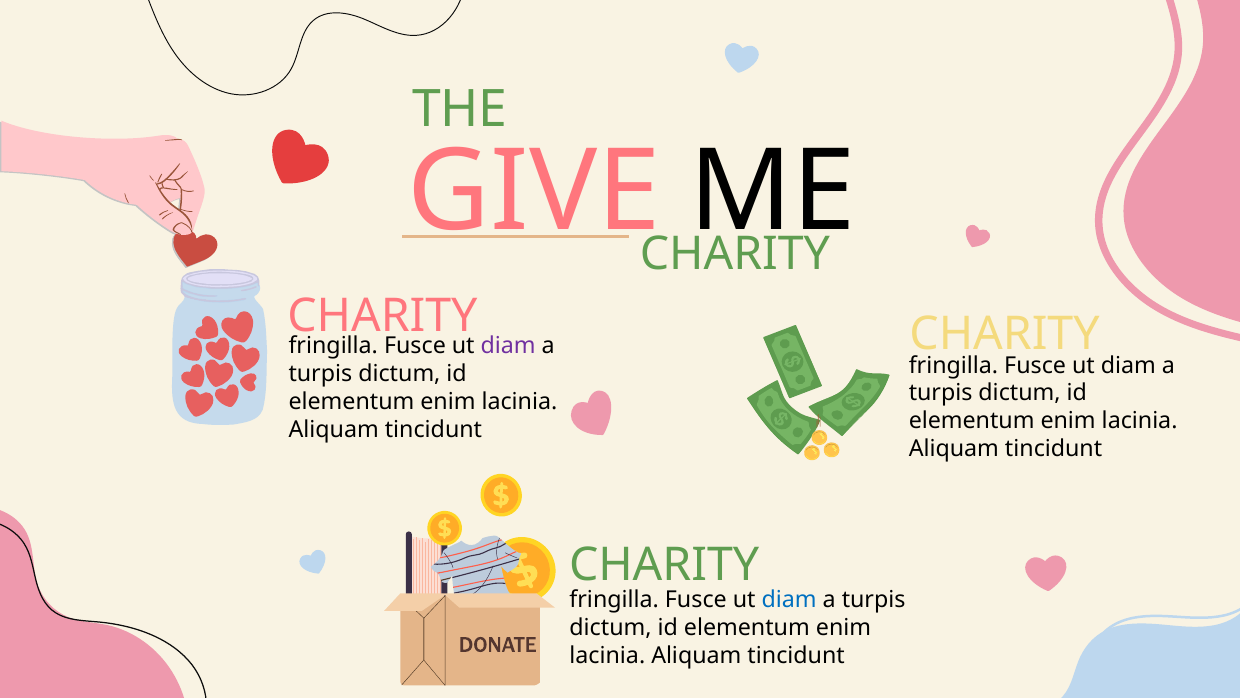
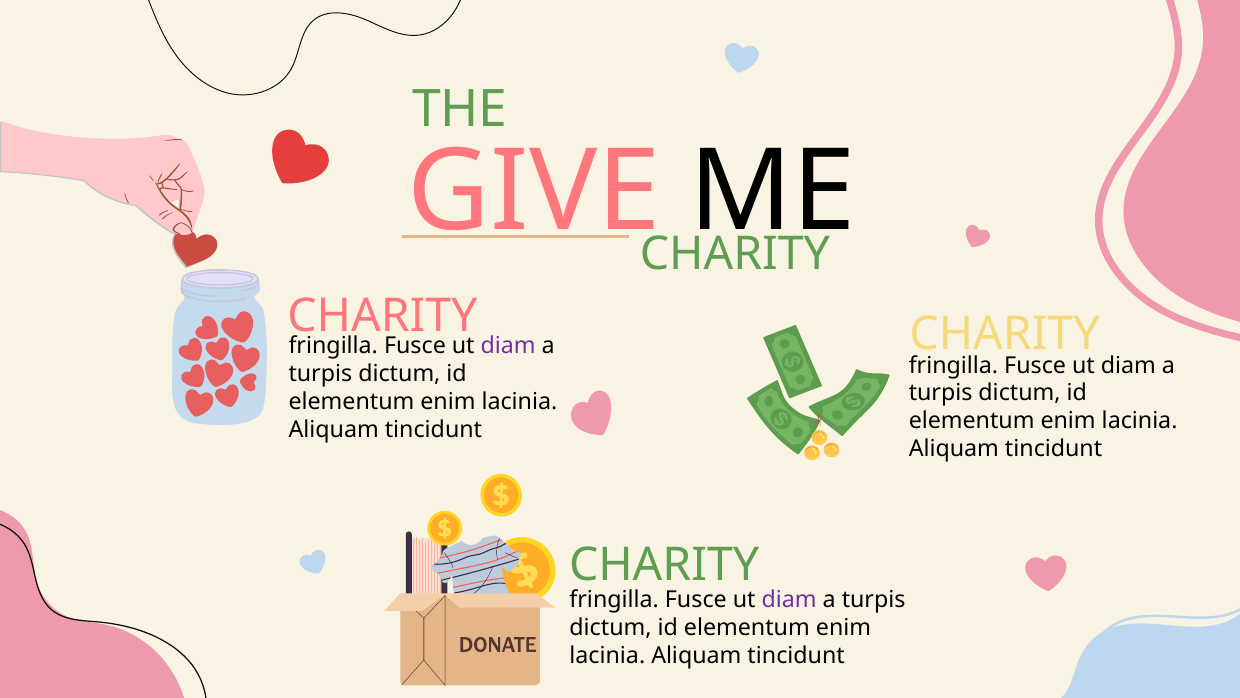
diam at (789, 599) colour: blue -> purple
